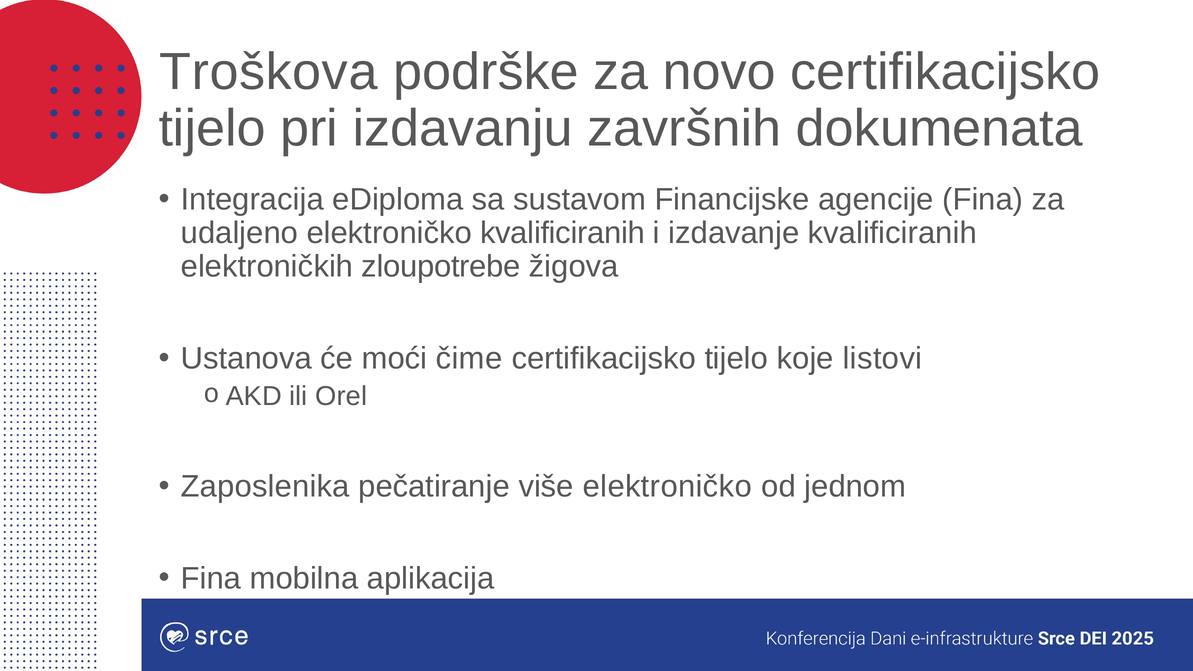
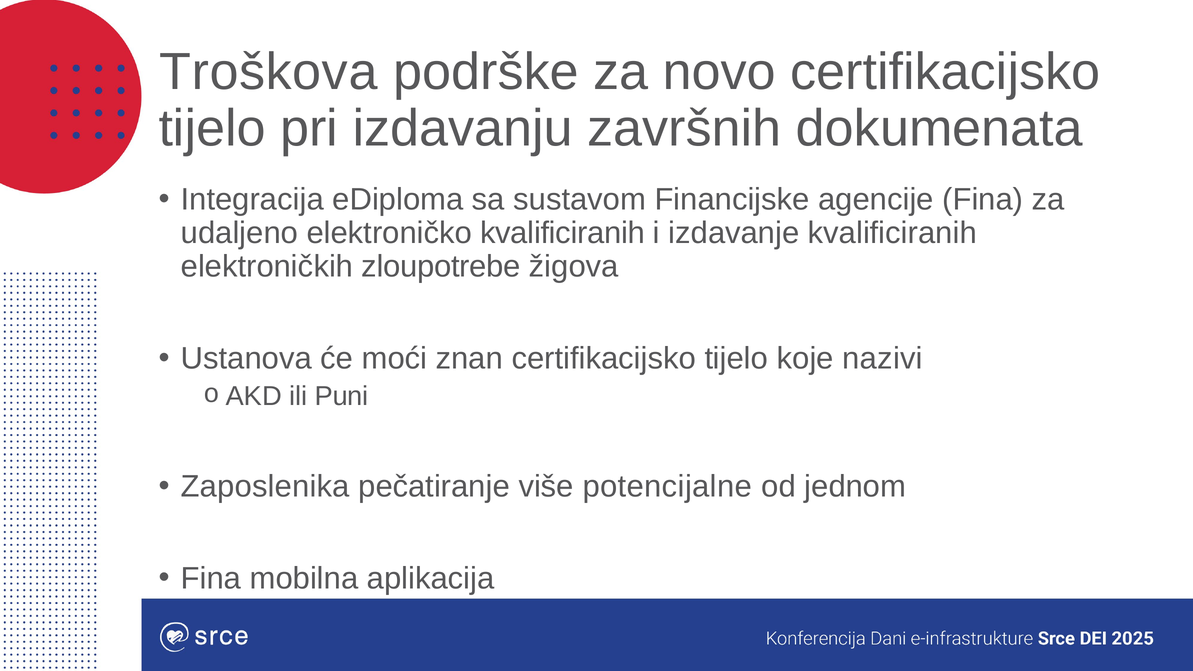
čime: čime -> znan
listovi: listovi -> nazivi
Orel: Orel -> Puni
više elektroničko: elektroničko -> potencijalne
